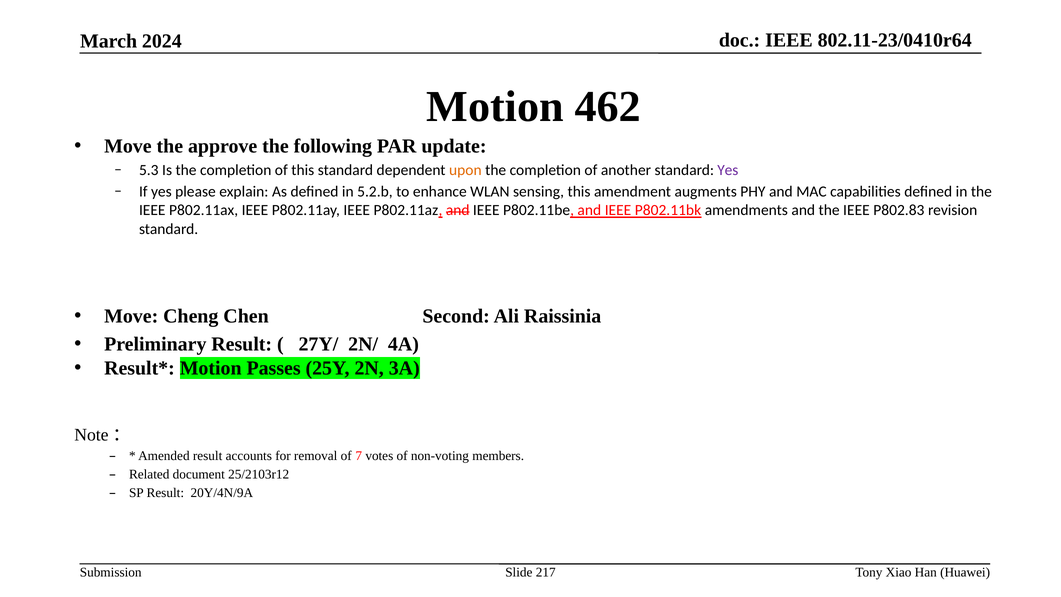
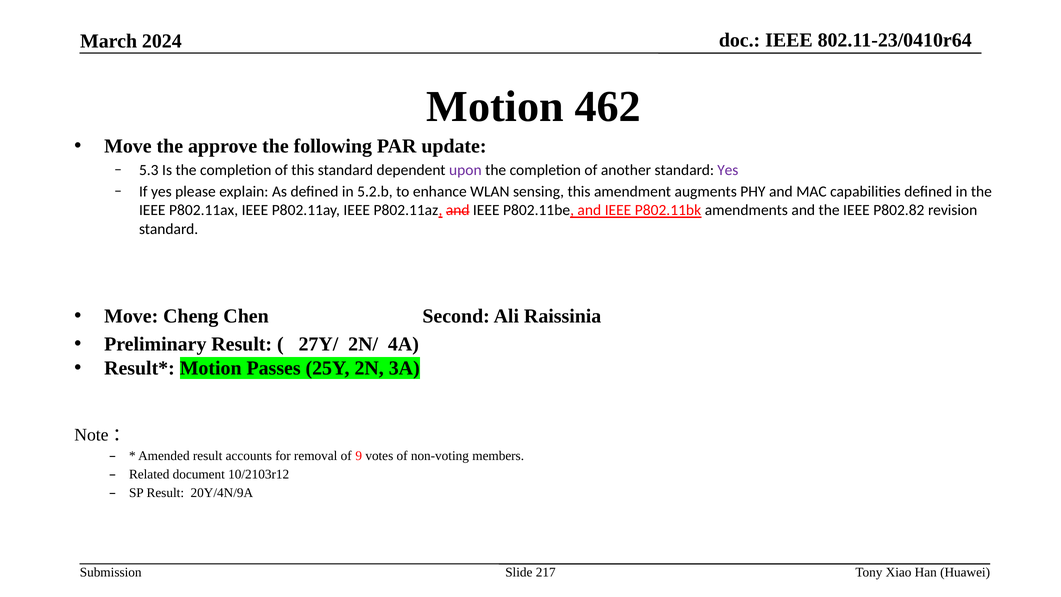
upon colour: orange -> purple
P802.83: P802.83 -> P802.82
7: 7 -> 9
25/2103r12: 25/2103r12 -> 10/2103r12
